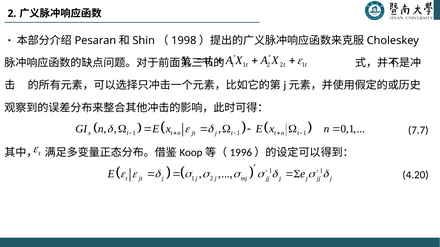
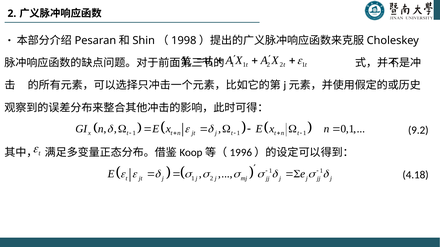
7.7: 7.7 -> 9.2
4.20: 4.20 -> 4.18
